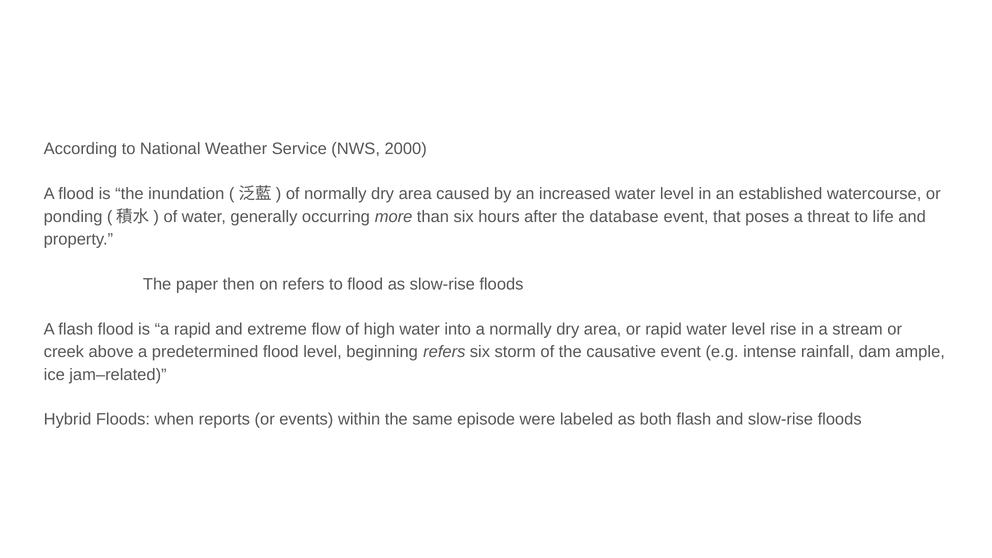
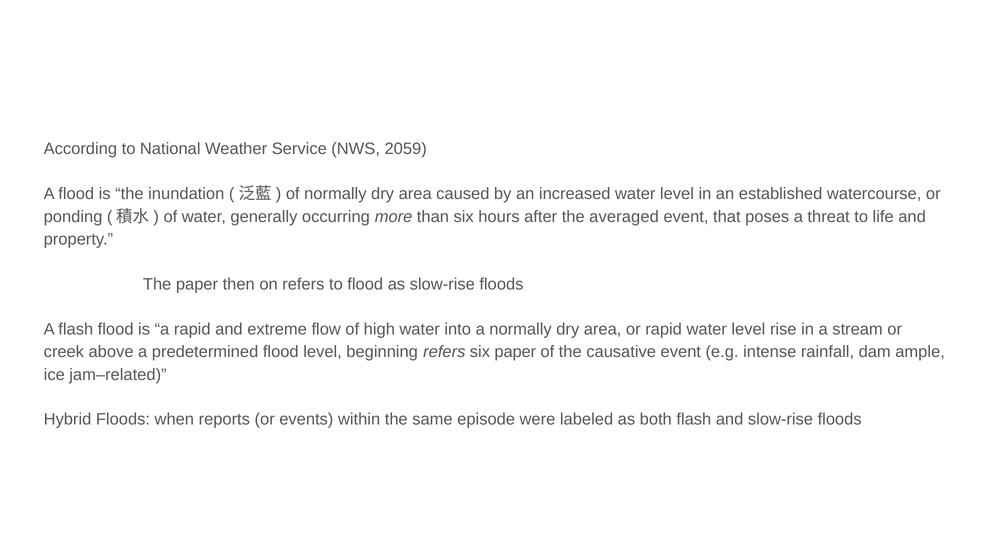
2000: 2000 -> 2059
database: database -> averaged
six storm: storm -> paper
